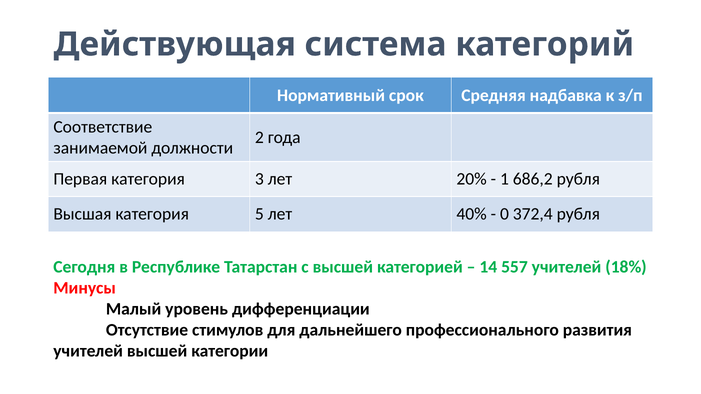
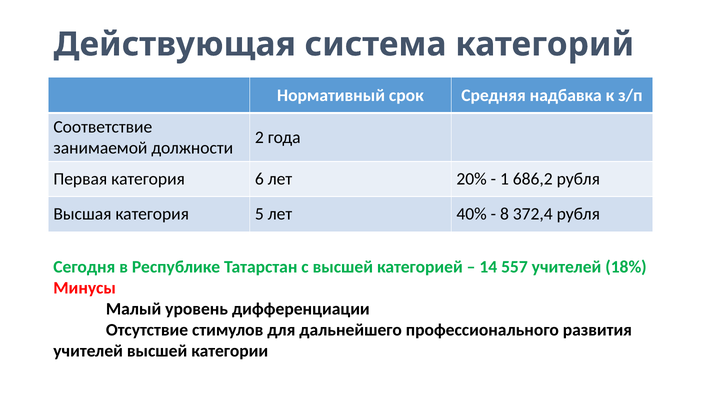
3: 3 -> 6
0: 0 -> 8
